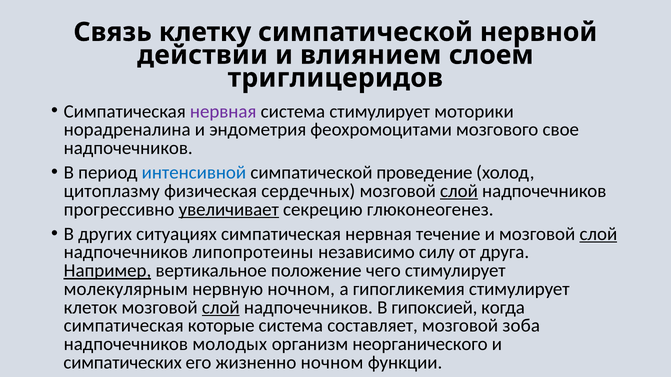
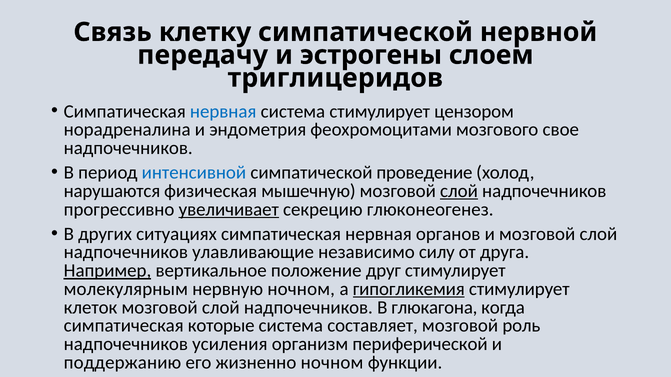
действии: действии -> передачу
влиянием: влиянием -> эстрогены
нервная at (223, 111) colour: purple -> blue
моторики: моторики -> цензором
цитоплазму: цитоплазму -> нарушаются
сердечных: сердечных -> мышечную
течение: течение -> органов
слой at (598, 234) underline: present -> none
липопротеины: липопротеины -> улавливающие
чего: чего -> друг
гипогликемия underline: none -> present
слой at (221, 308) underline: present -> none
гипоксией: гипоксией -> глюкагона
зоба: зоба -> роль
молодых: молодых -> усиления
неорганического: неорганического -> периферической
симпатических: симпатических -> поддержанию
